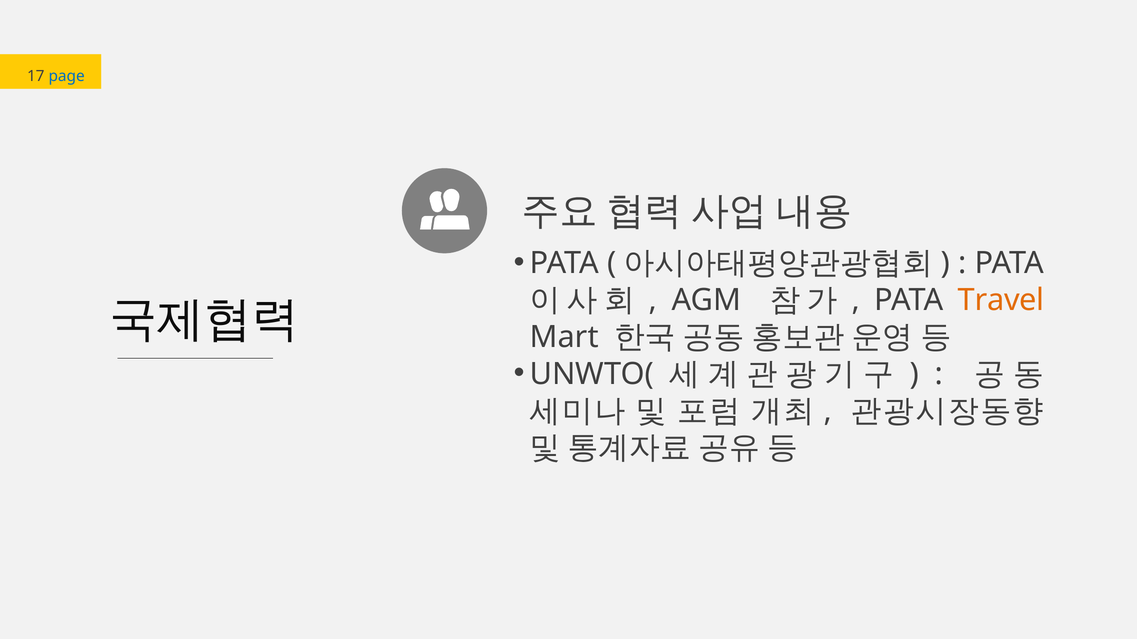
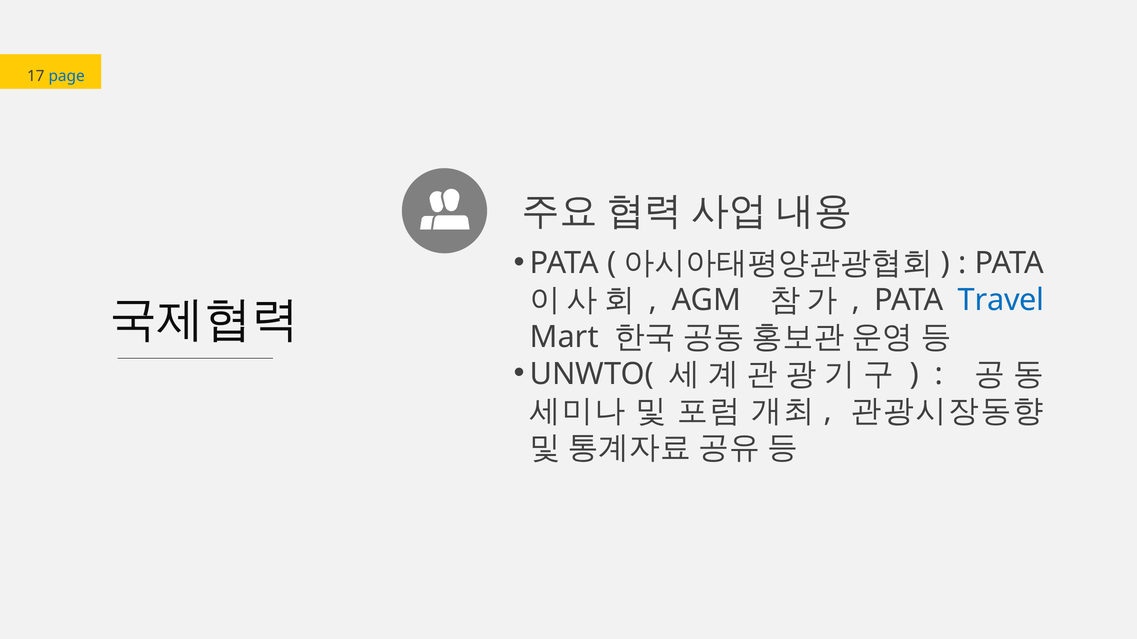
Travel colour: orange -> blue
